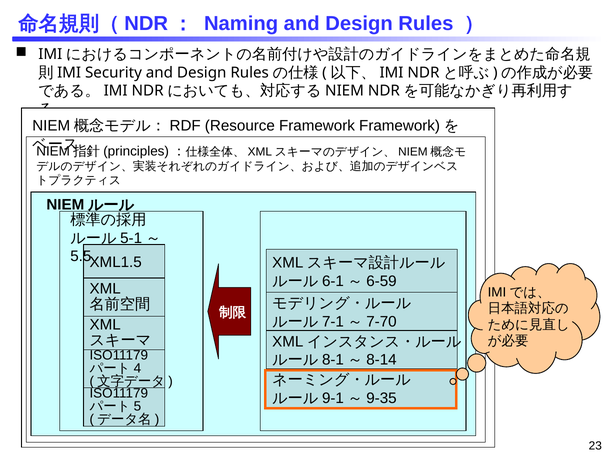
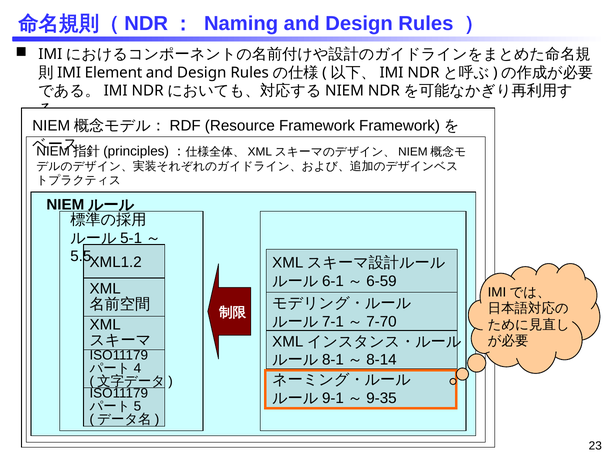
Security: Security -> Element
XML1.5: XML1.5 -> XML1.2
